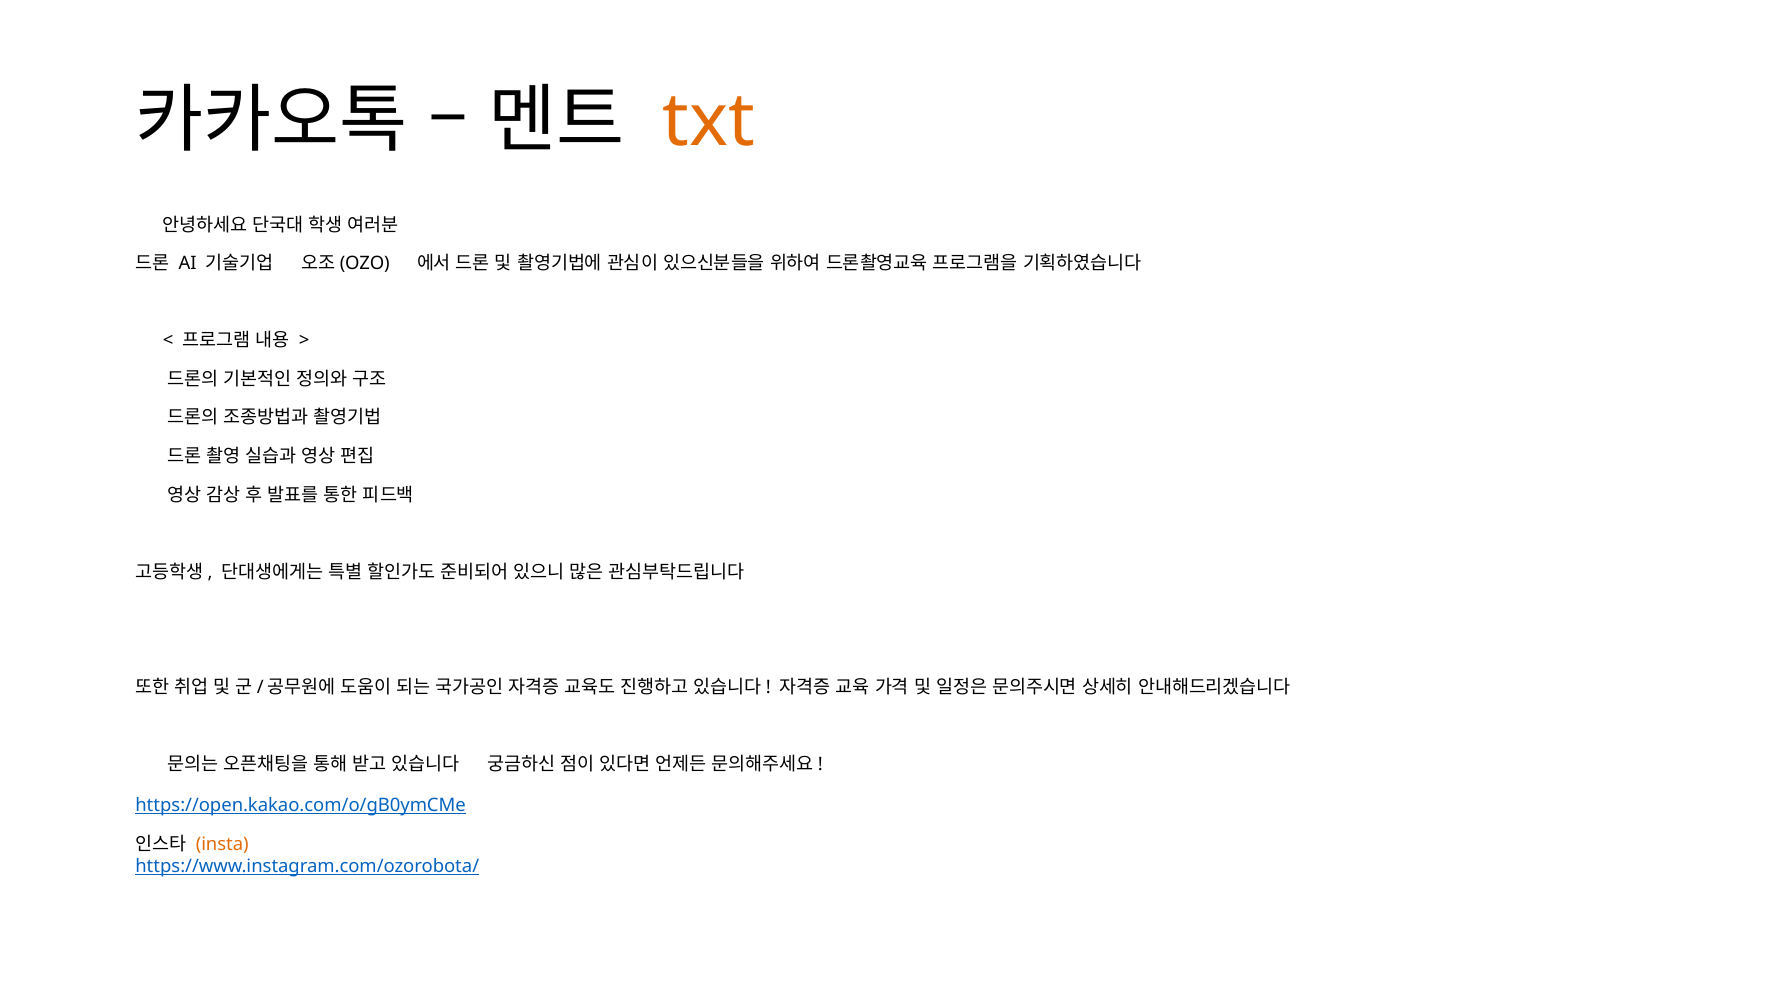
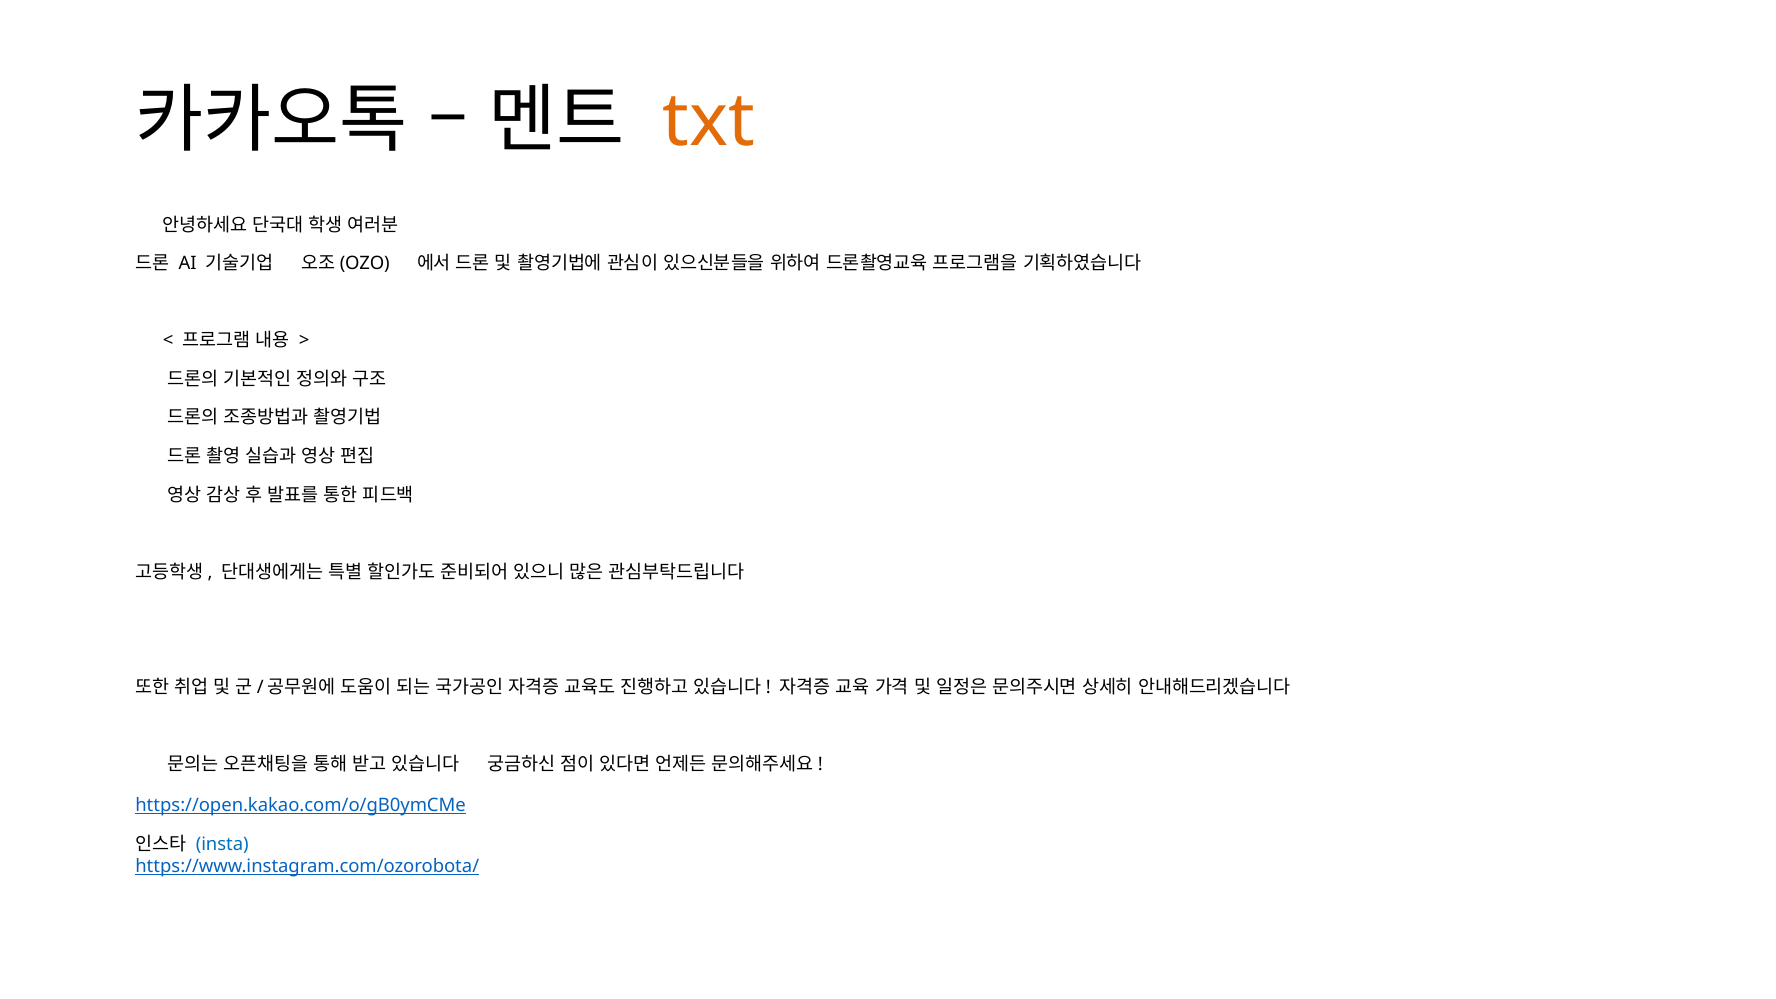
insta colour: orange -> blue
